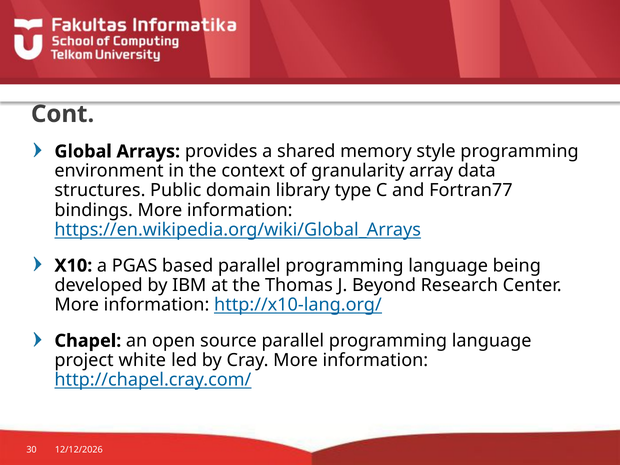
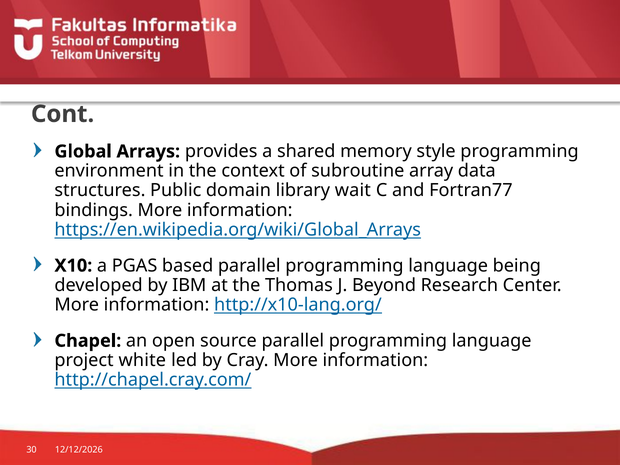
granularity: granularity -> subroutine
type: type -> wait
